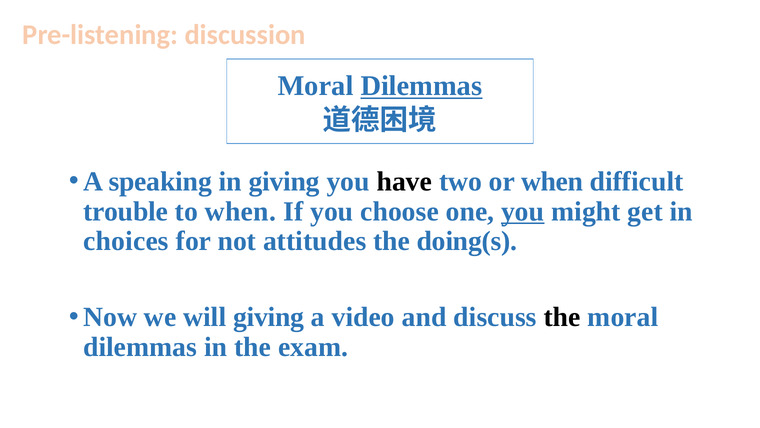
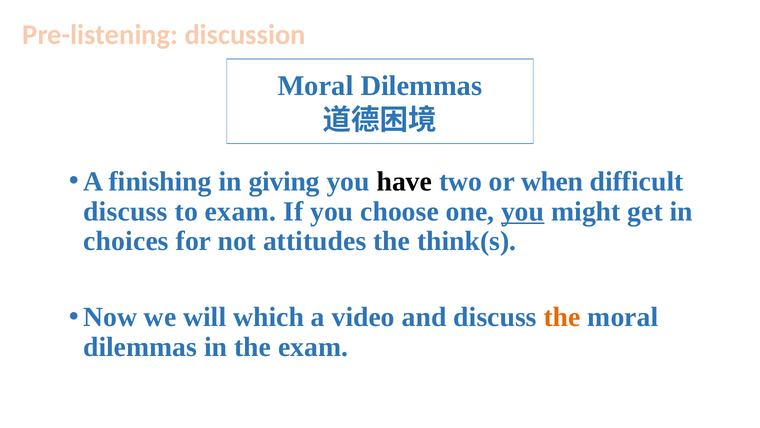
Dilemmas at (421, 86) underline: present -> none
speaking: speaking -> finishing
trouble at (126, 211): trouble -> discuss
to when: when -> exam
doing(s: doing(s -> think(s
will giving: giving -> which
the at (562, 317) colour: black -> orange
